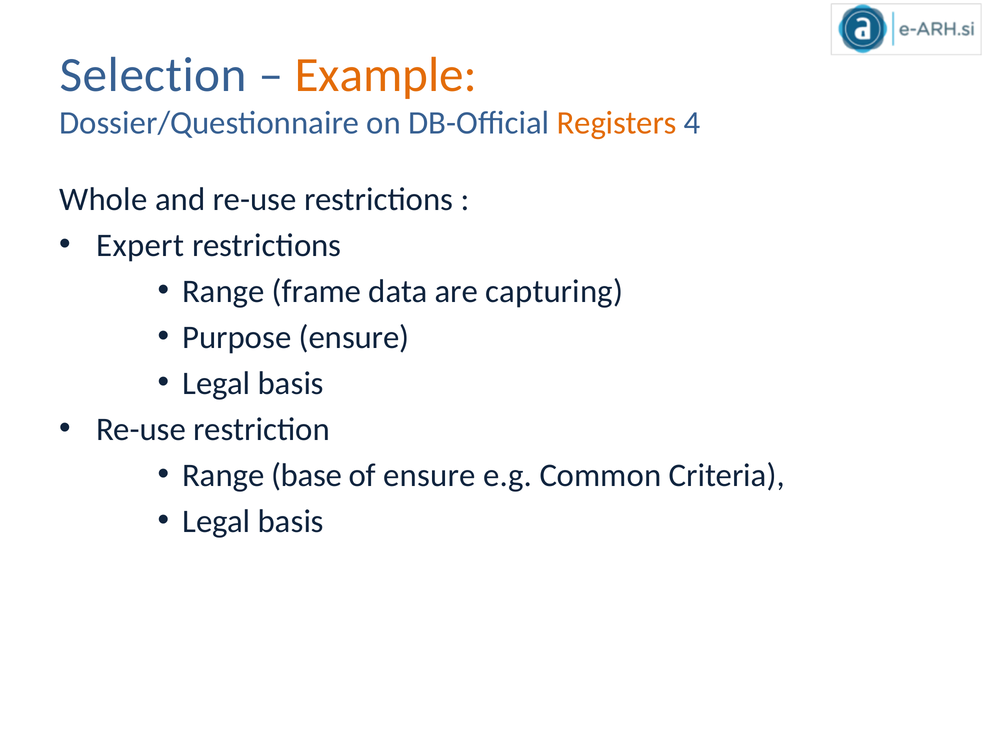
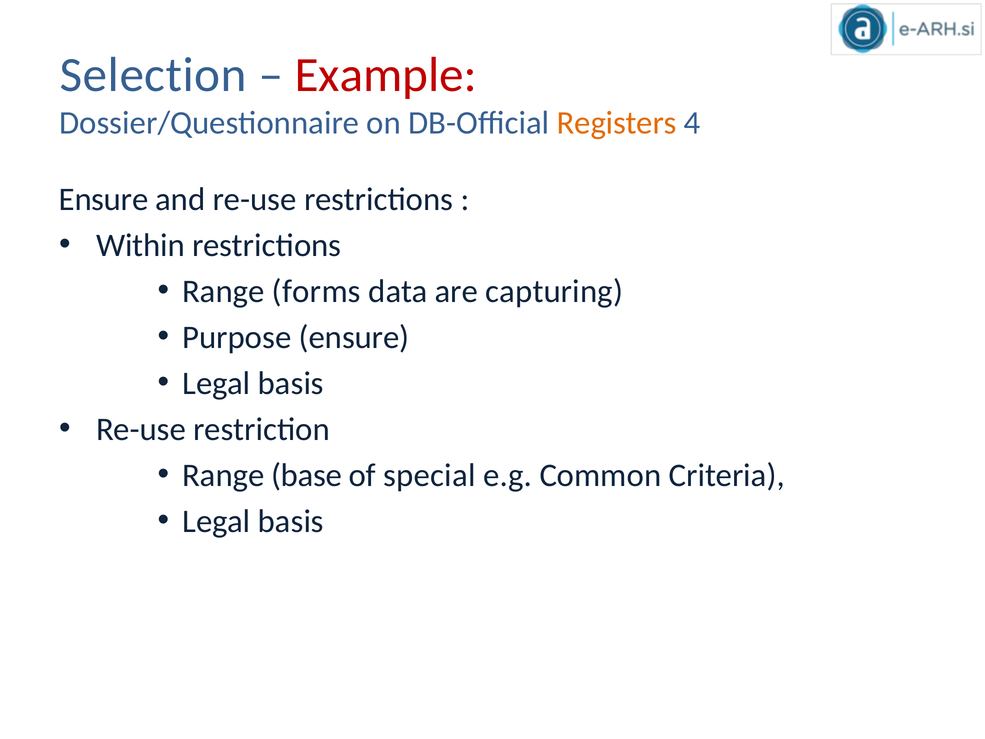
Example colour: orange -> red
Whole at (103, 199): Whole -> Ensure
Expert: Expert -> Within
frame: frame -> forms
of ensure: ensure -> special
